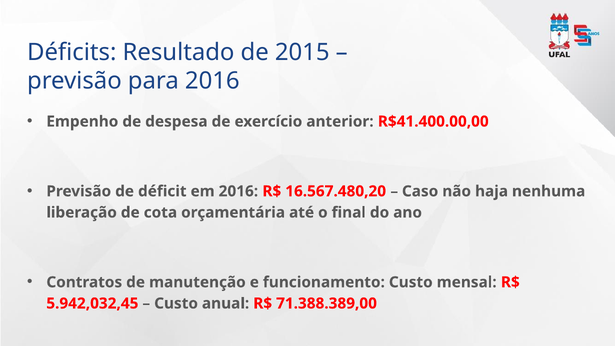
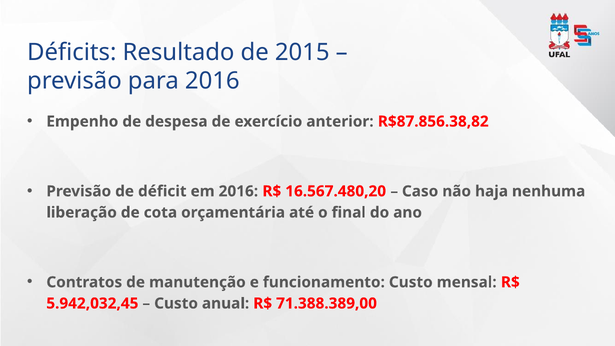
R$41.400.00,00: R$41.400.00,00 -> R$87.856.38,82
